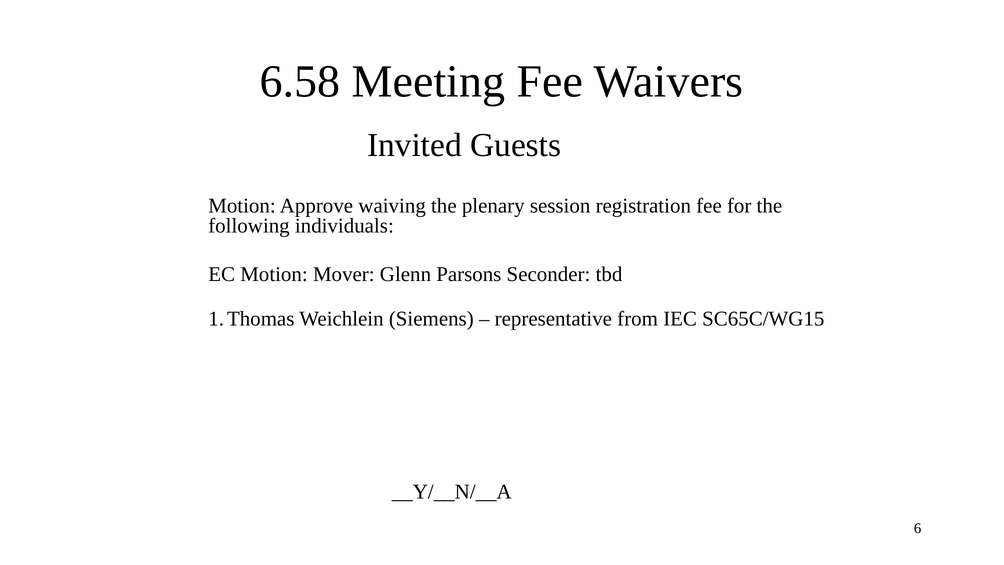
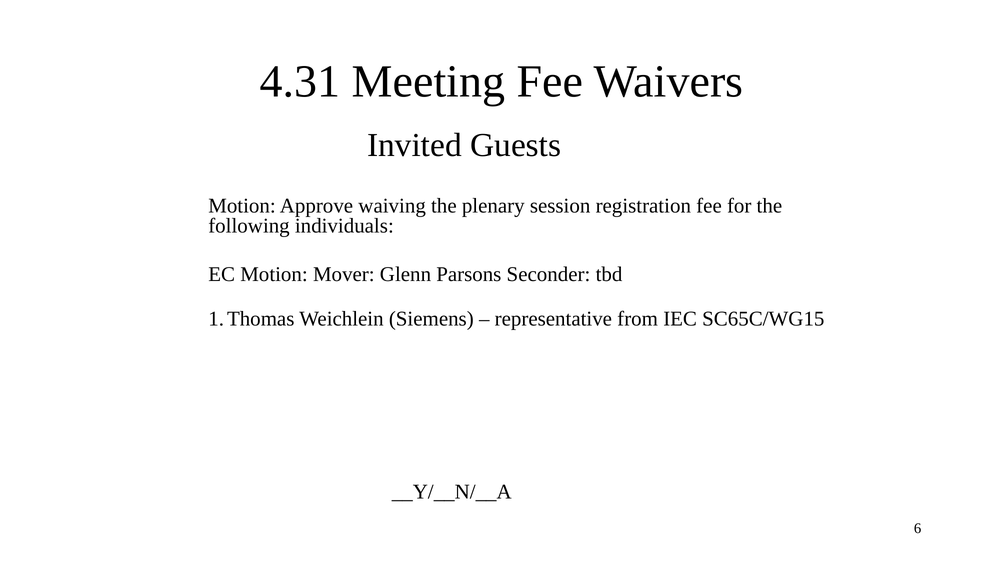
6.58: 6.58 -> 4.31
